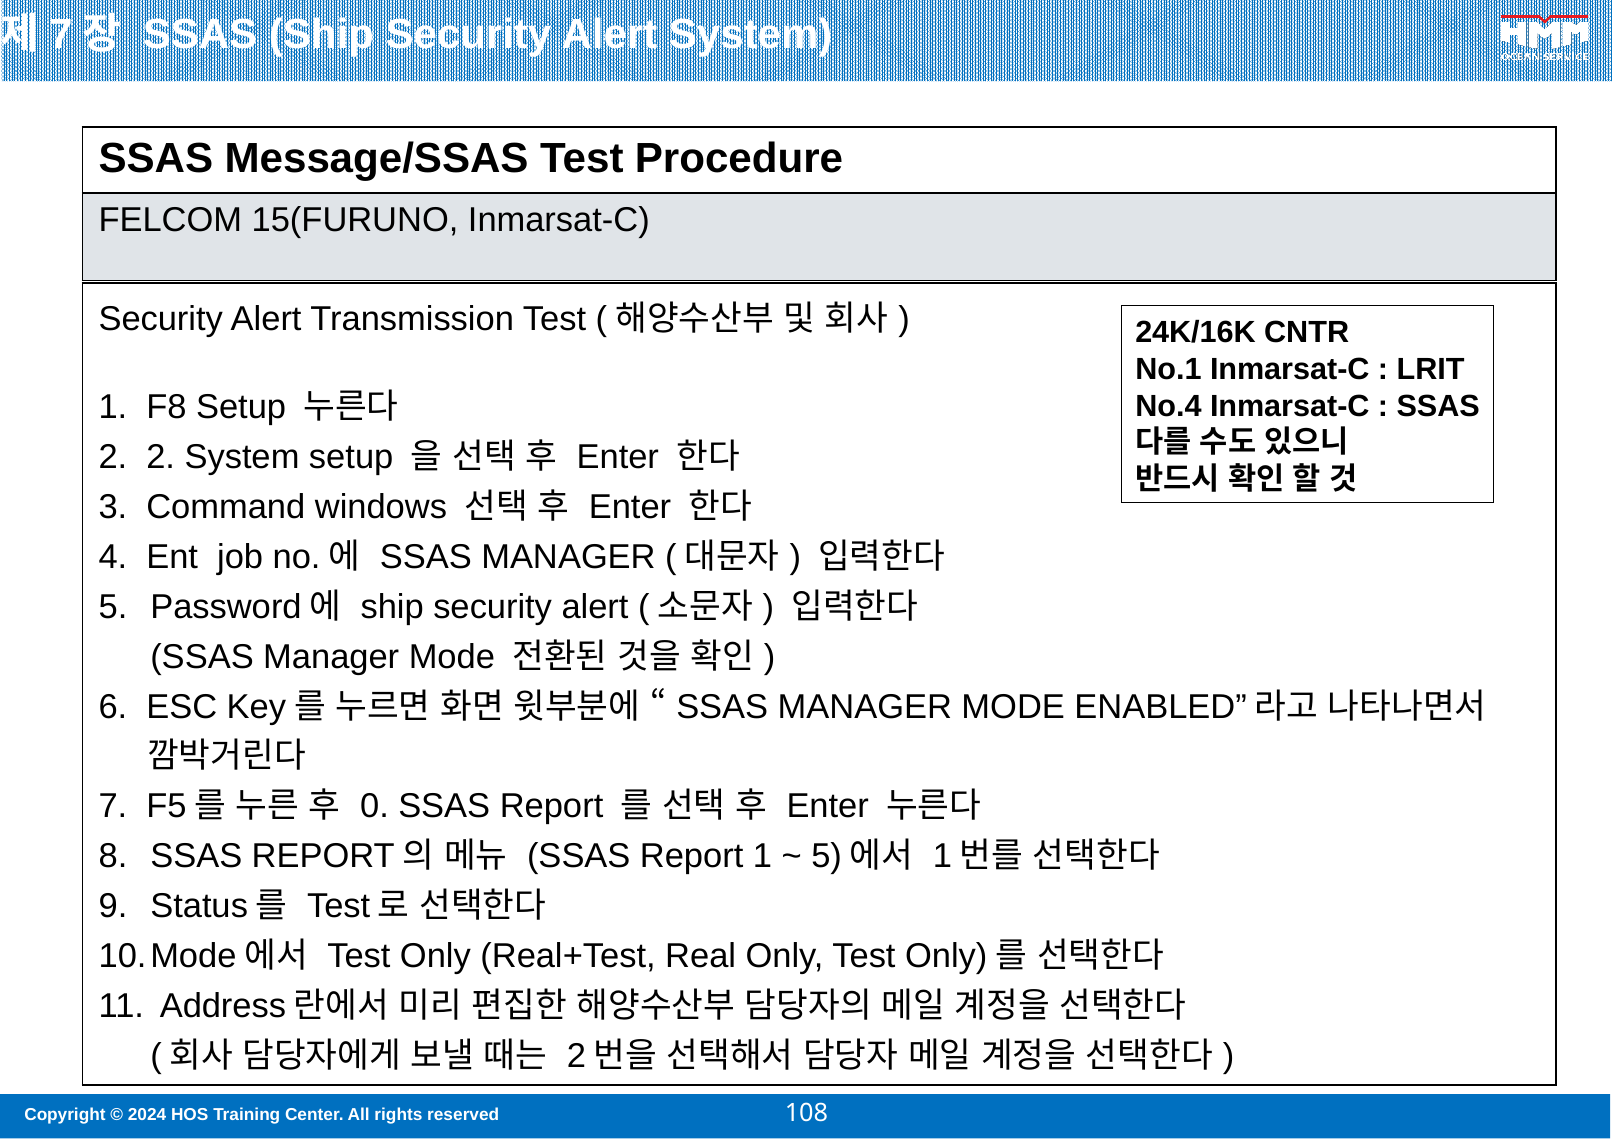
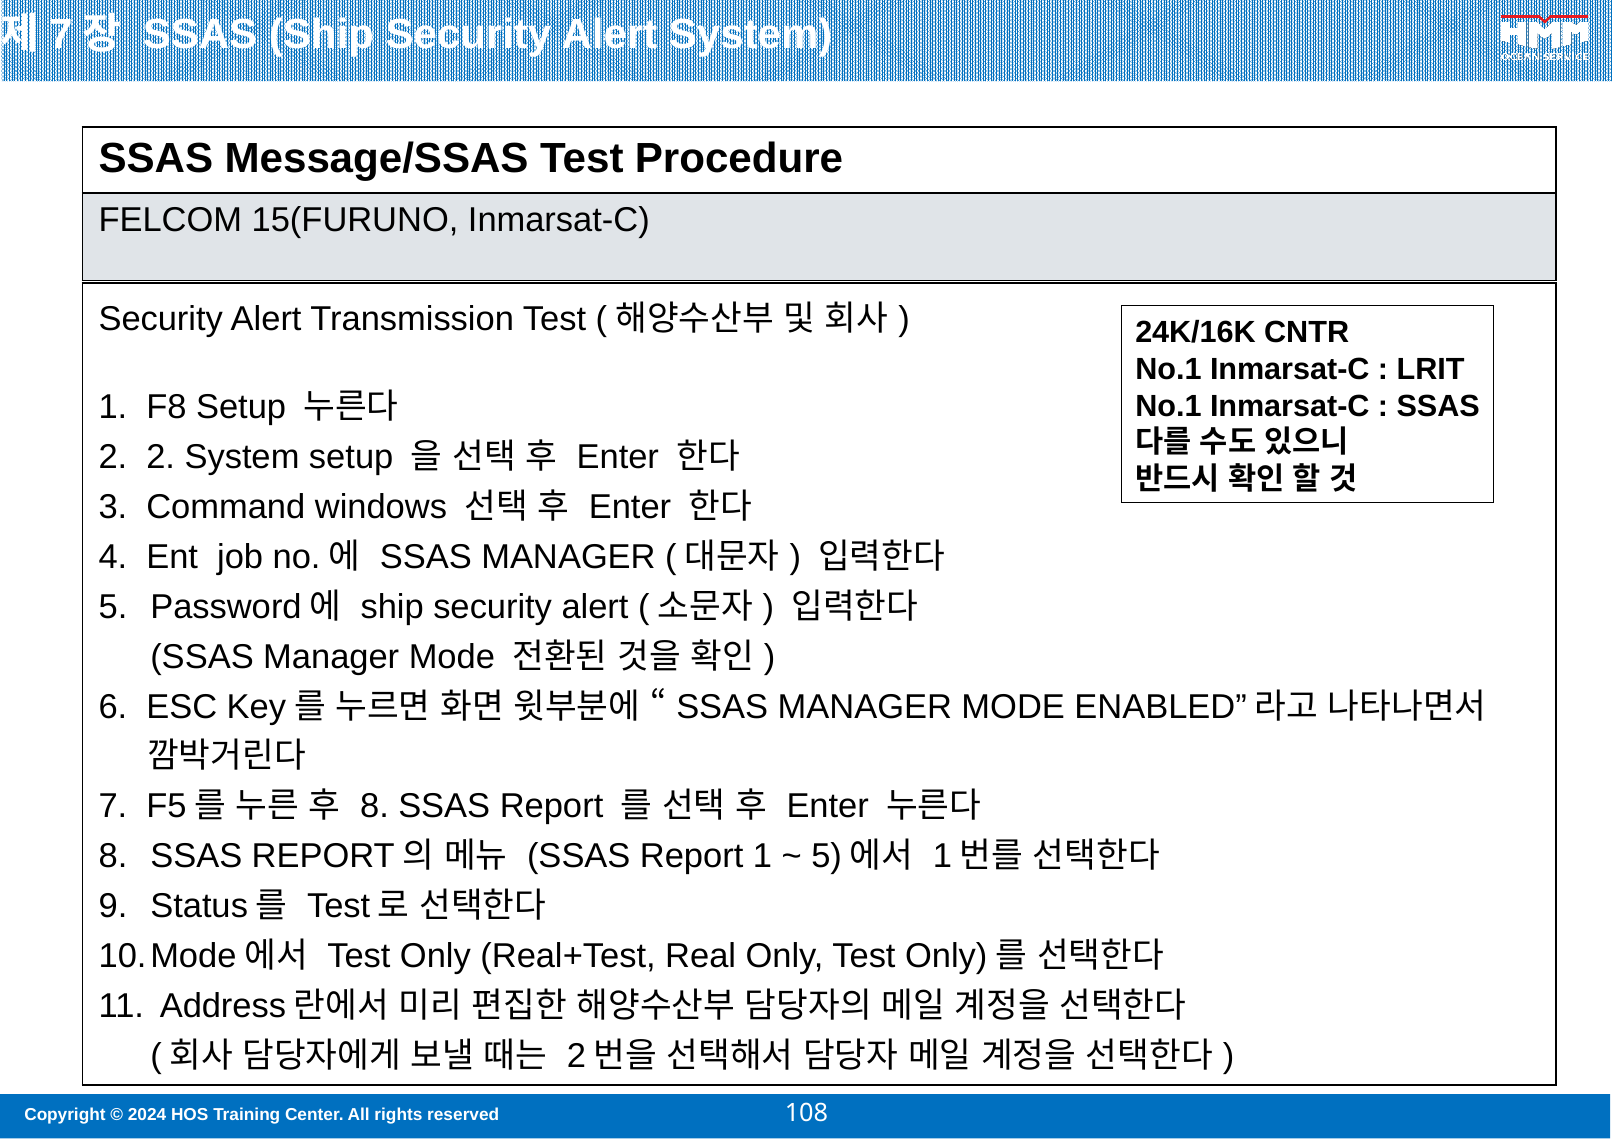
No.4 at (1169, 406): No.4 -> No.1
0 at (374, 807): 0 -> 8
